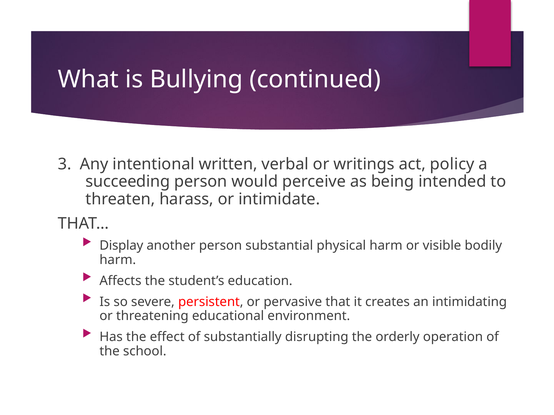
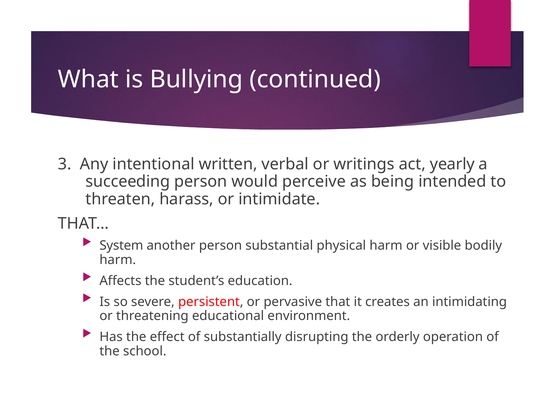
policy: policy -> yearly
Display: Display -> System
